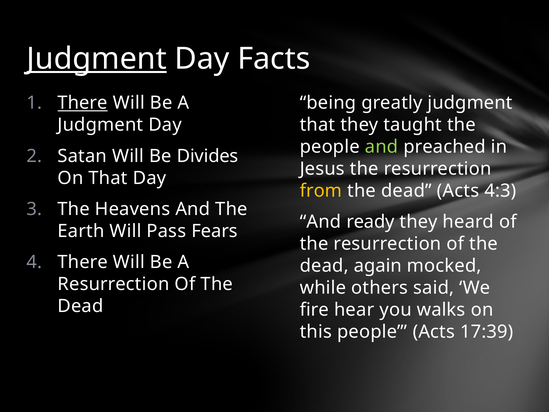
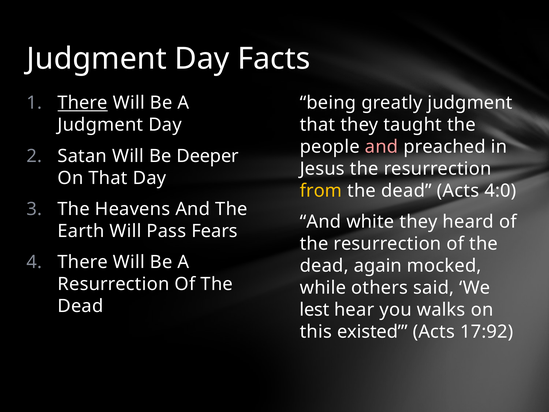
Judgment at (97, 59) underline: present -> none
and at (382, 147) colour: light green -> pink
Divides: Divides -> Deeper
4:3: 4:3 -> 4:0
ready: ready -> white
fire: fire -> lest
this people: people -> existed
17:39: 17:39 -> 17:92
